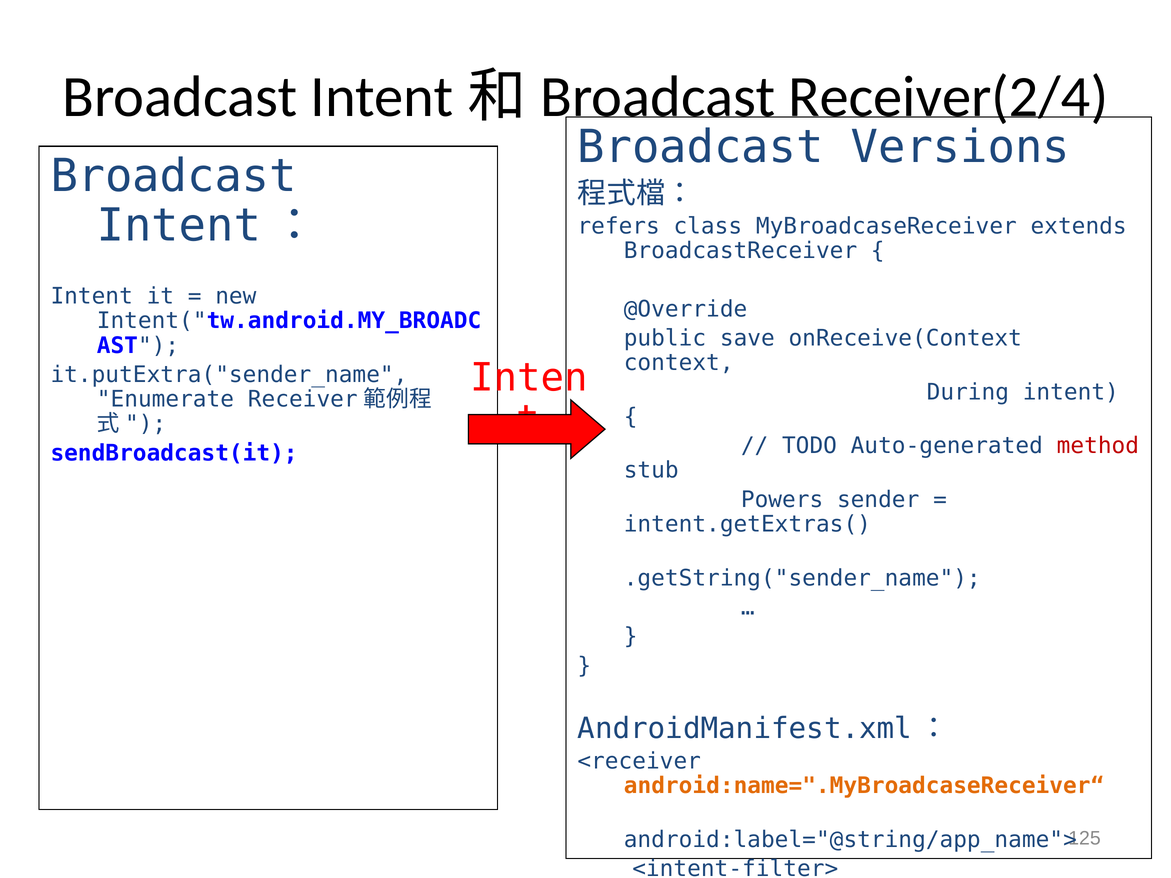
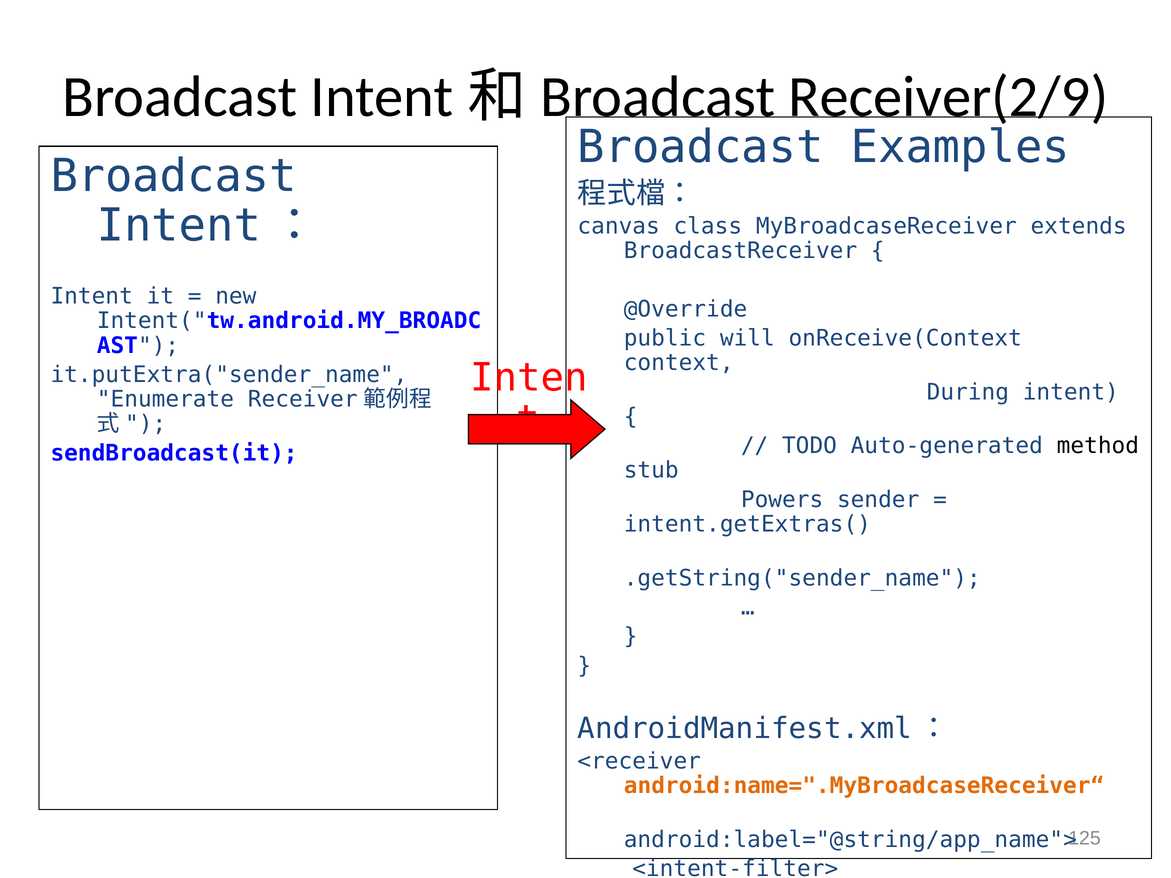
Receiver(2/4: Receiver(2/4 -> Receiver(2/9
Versions: Versions -> Examples
refers: refers -> canvas
save: save -> will
method colour: red -> black
